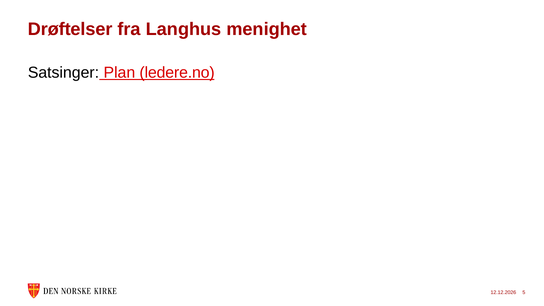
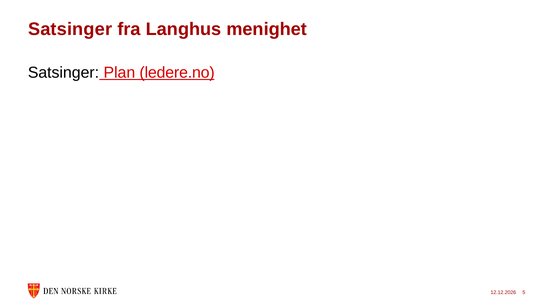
Drøftelser at (70, 29): Drøftelser -> Satsinger
